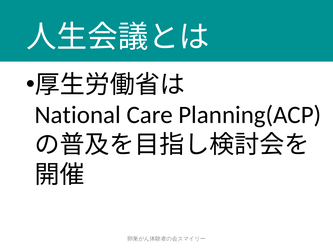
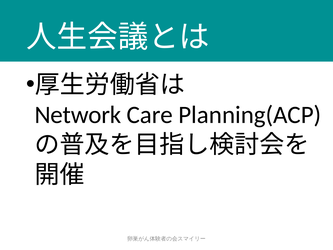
National: National -> Network
